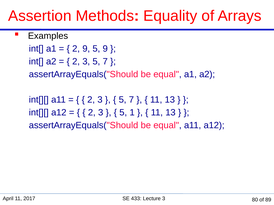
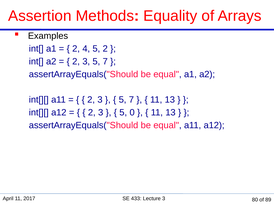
2 9: 9 -> 4
5 9: 9 -> 2
1: 1 -> 0
